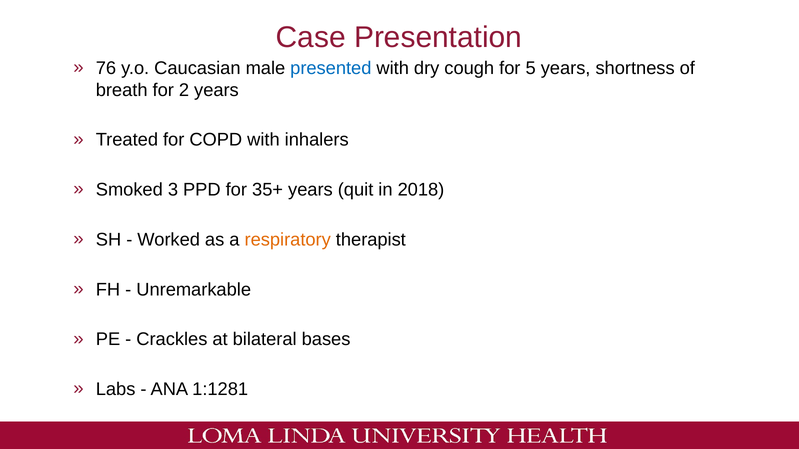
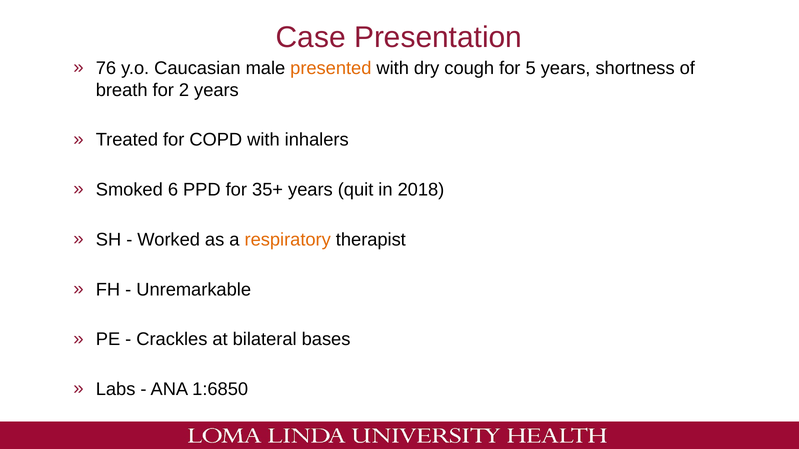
presented colour: blue -> orange
3: 3 -> 6
1:1281: 1:1281 -> 1:6850
